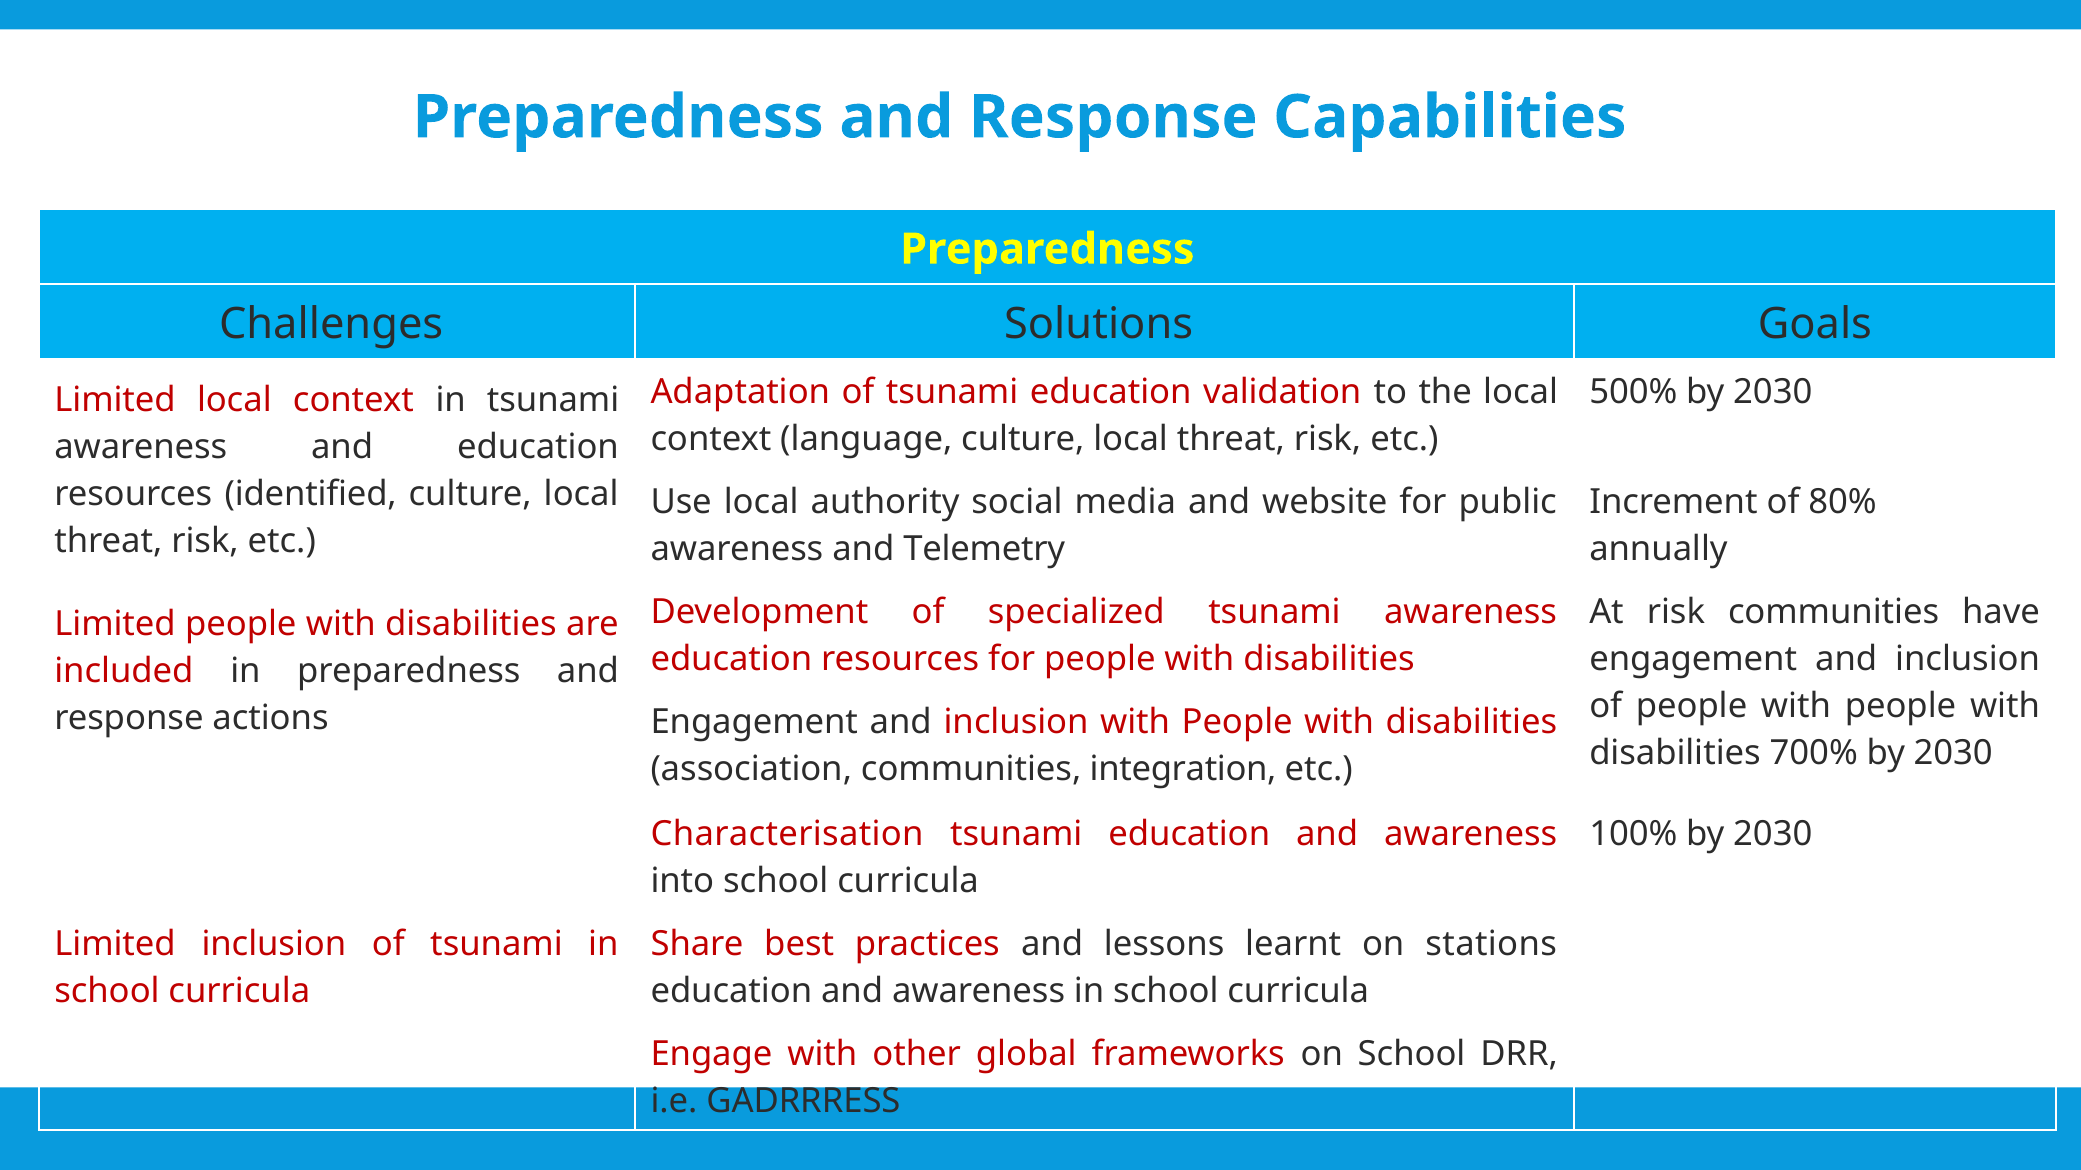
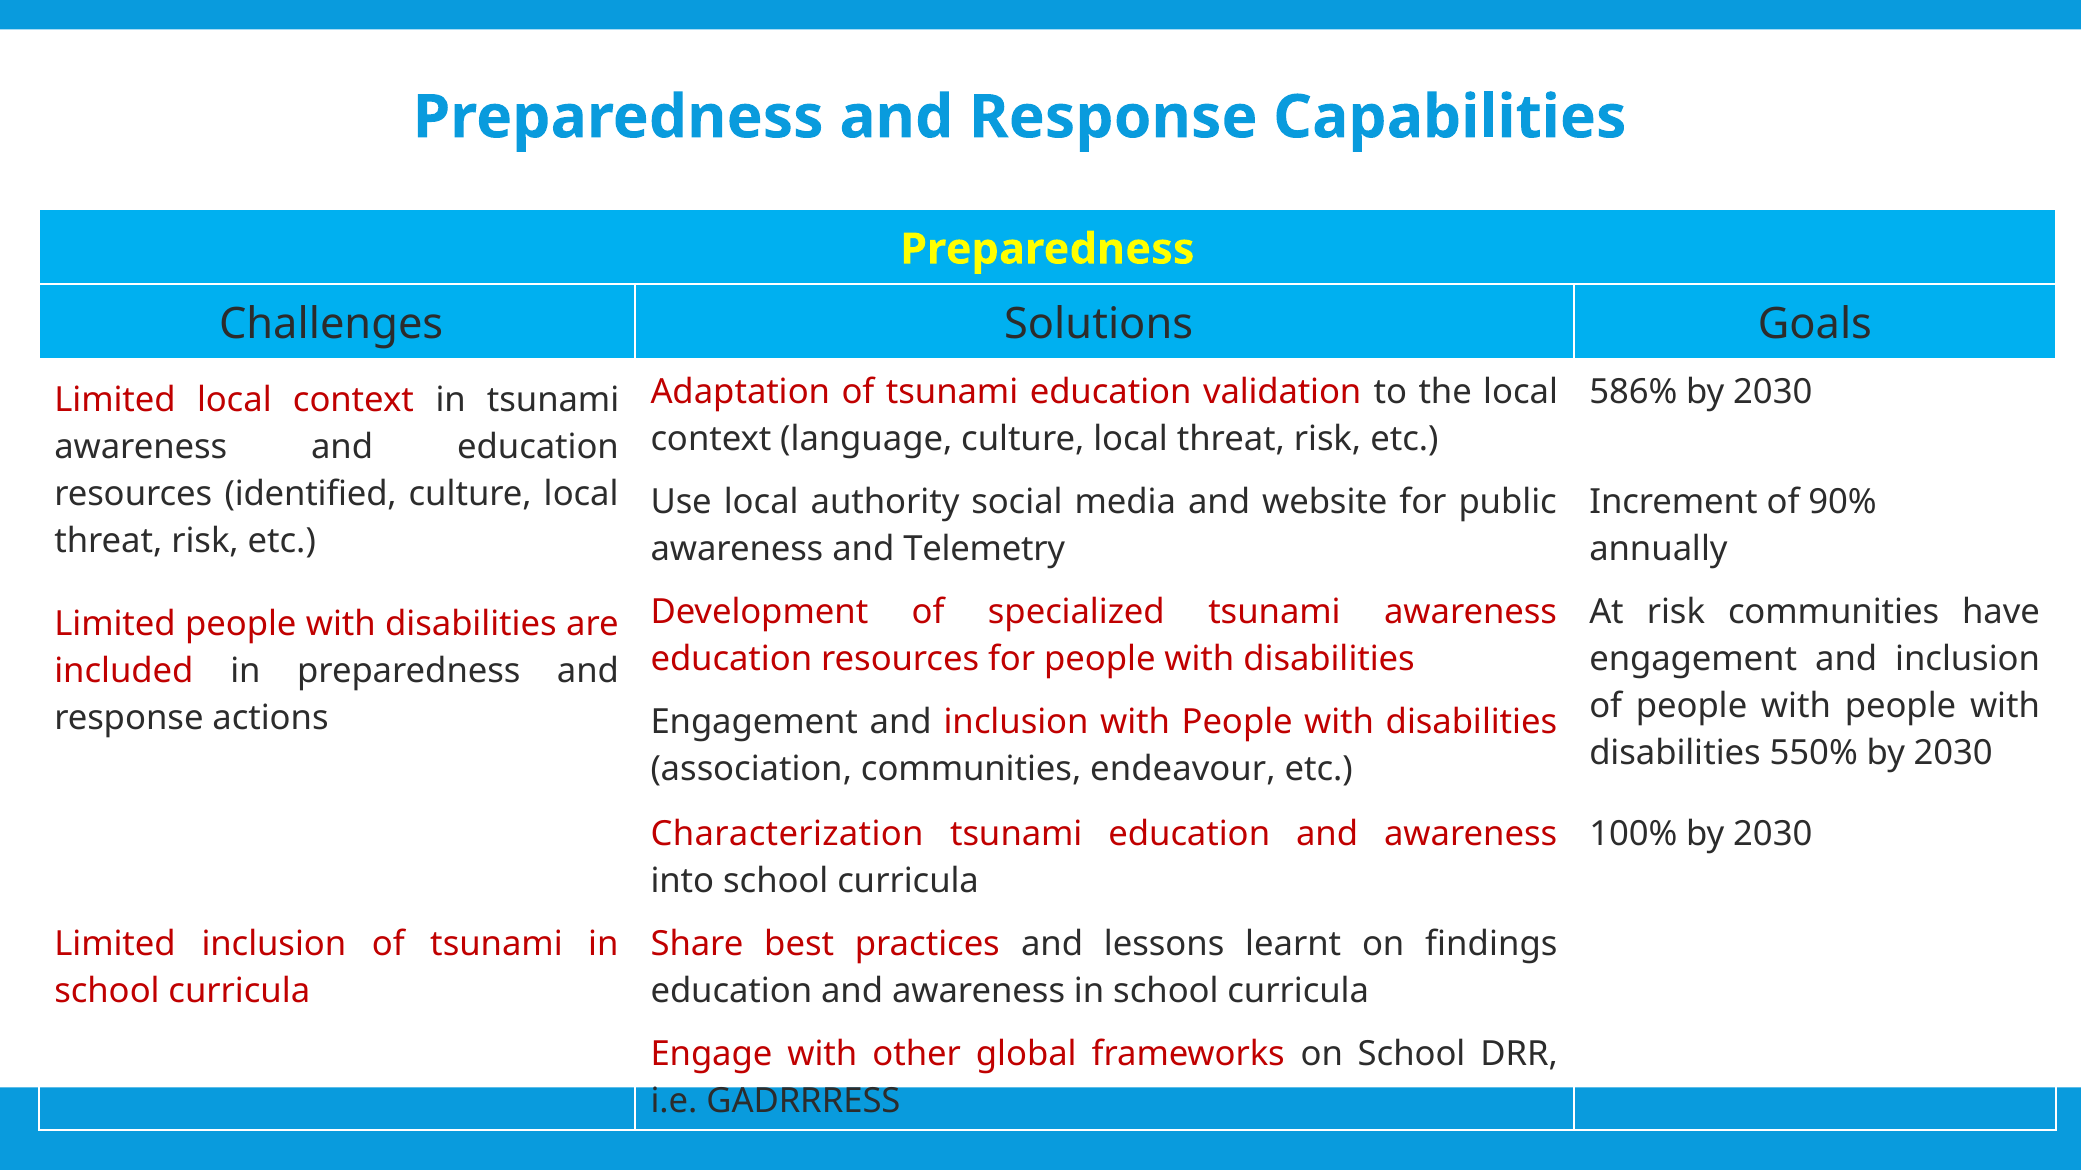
500%: 500% -> 586%
80%: 80% -> 90%
700%: 700% -> 550%
integration: integration -> endeavour
Characterisation: Characterisation -> Characterization
stations: stations -> findings
